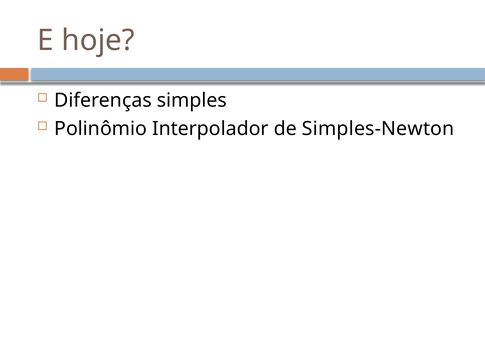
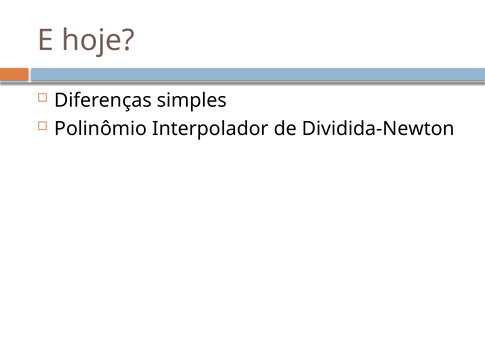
Simples-Newton: Simples-Newton -> Dividida-Newton
